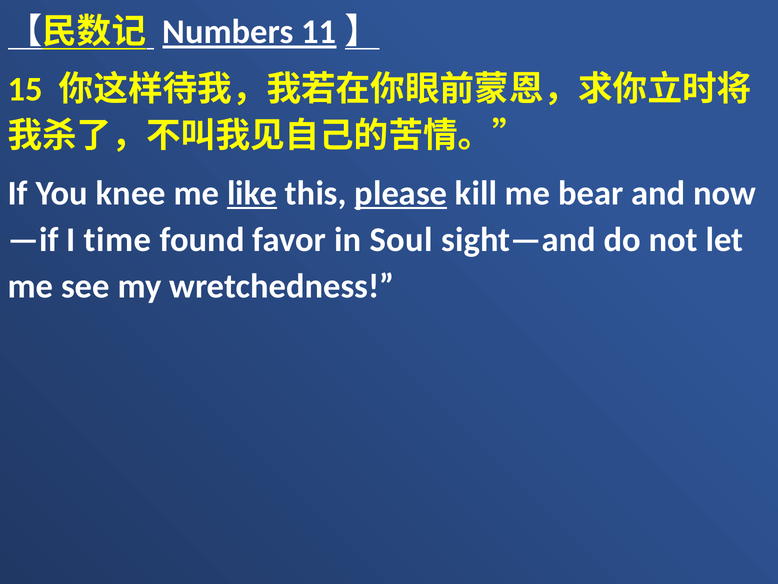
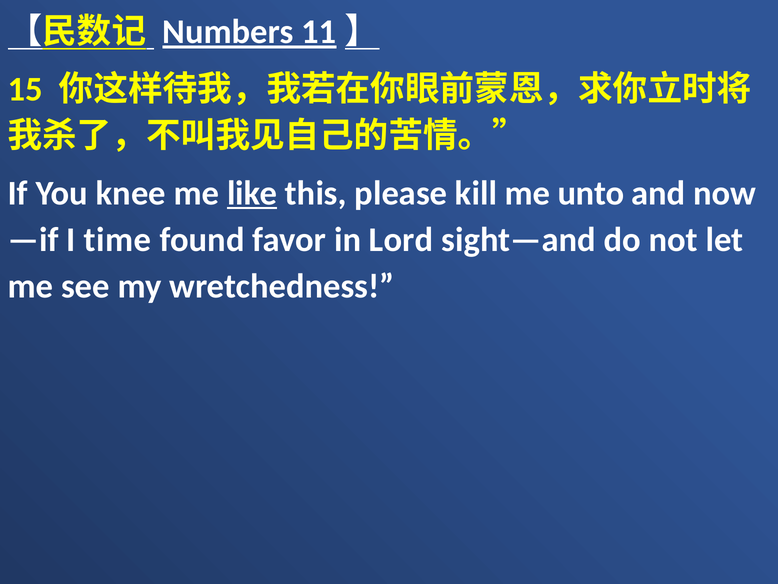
please underline: present -> none
bear: bear -> unto
Soul: Soul -> Lord
